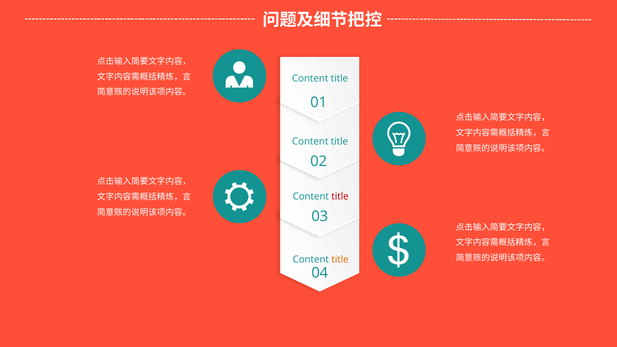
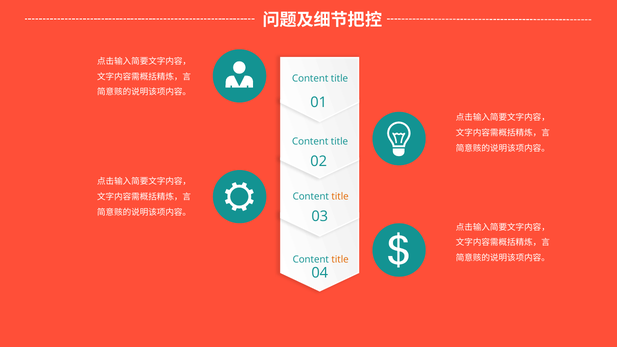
title at (340, 197) colour: red -> orange
